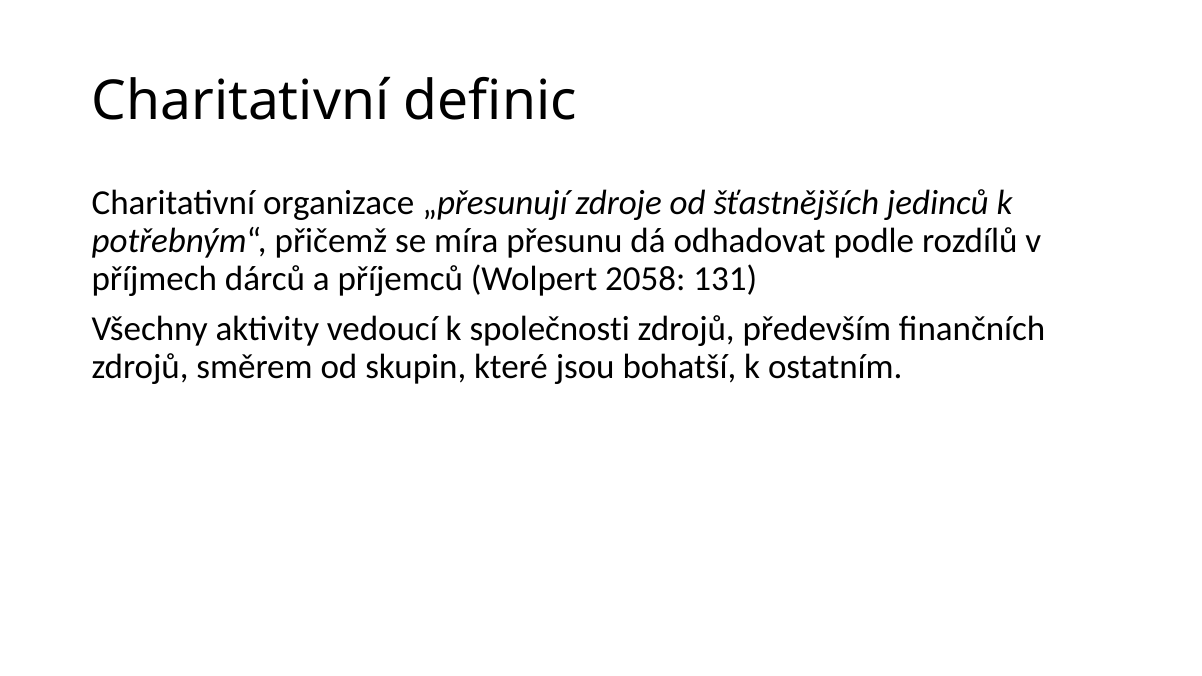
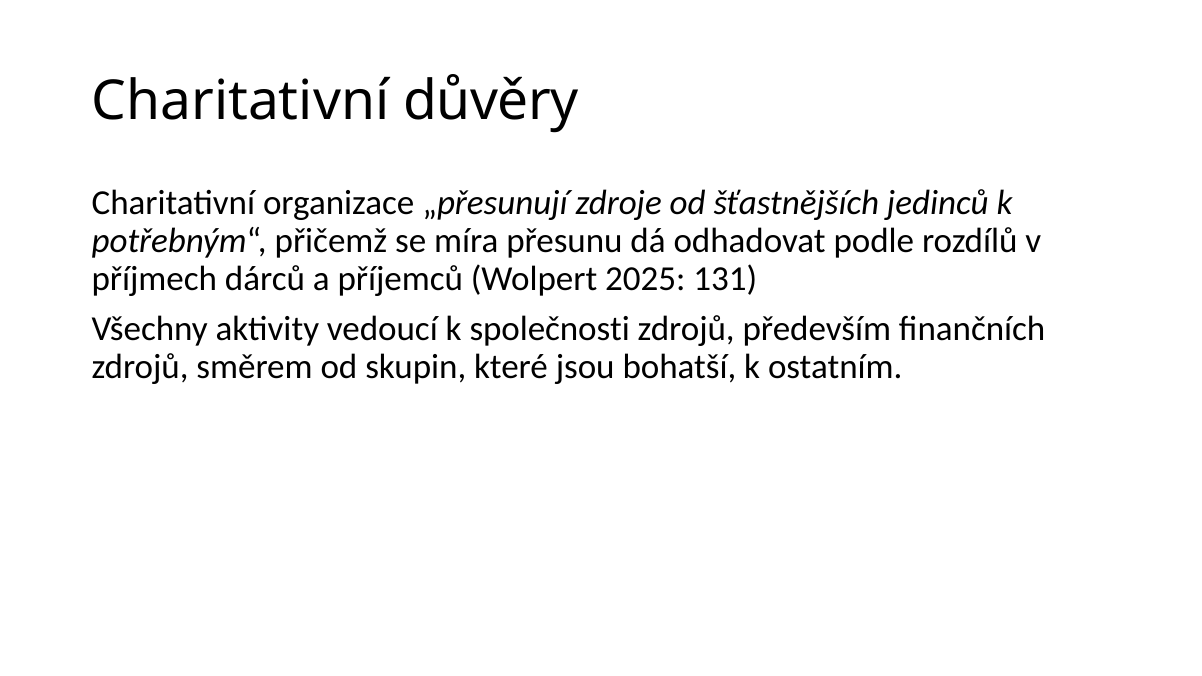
definic: definic -> důvěry
2058: 2058 -> 2025
